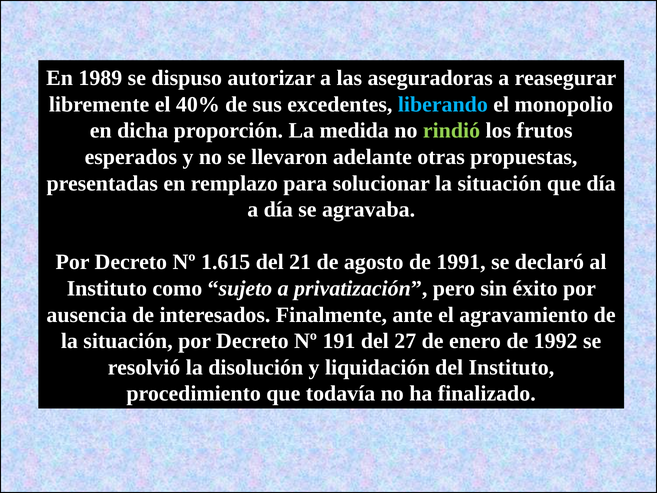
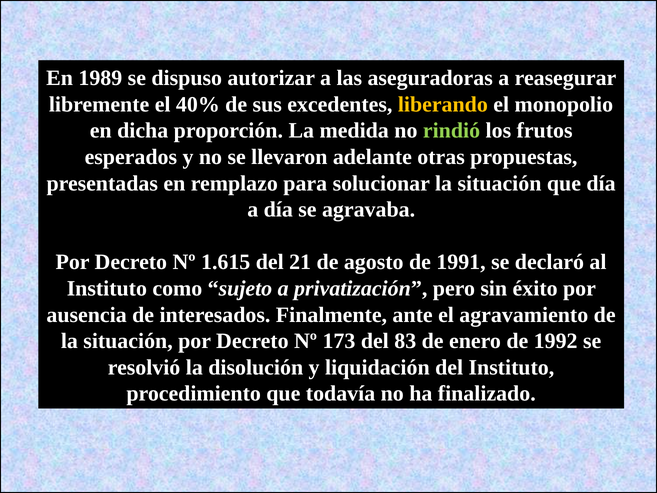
liberando colour: light blue -> yellow
191: 191 -> 173
27: 27 -> 83
